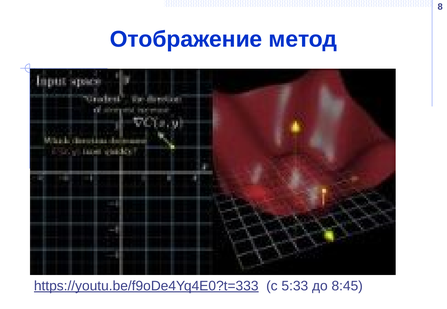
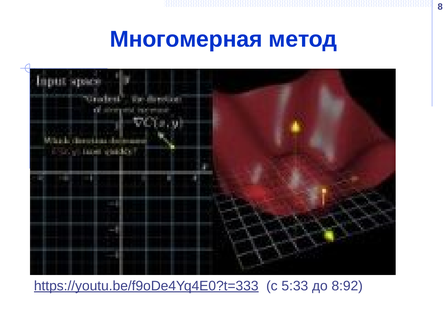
Отображение: Отображение -> Многомерная
8:45: 8:45 -> 8:92
